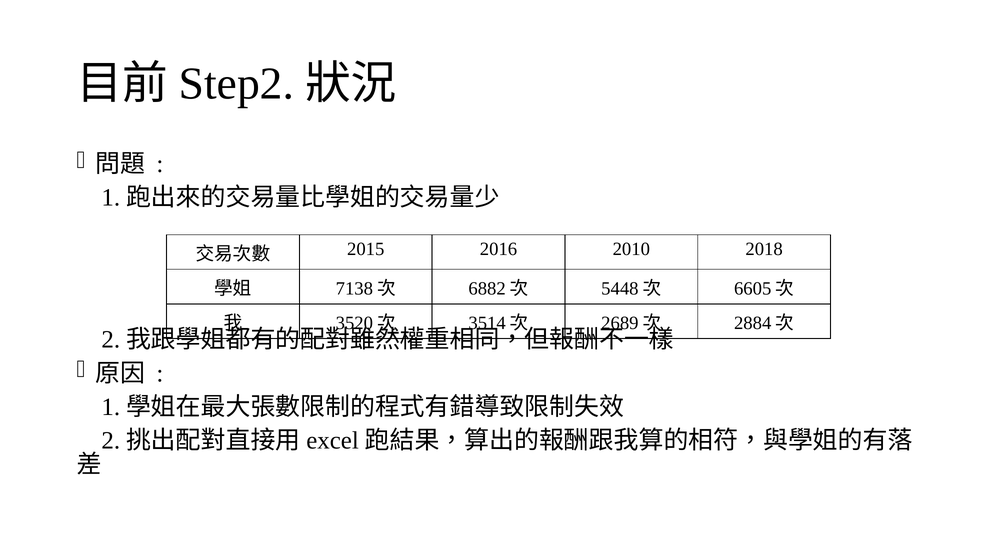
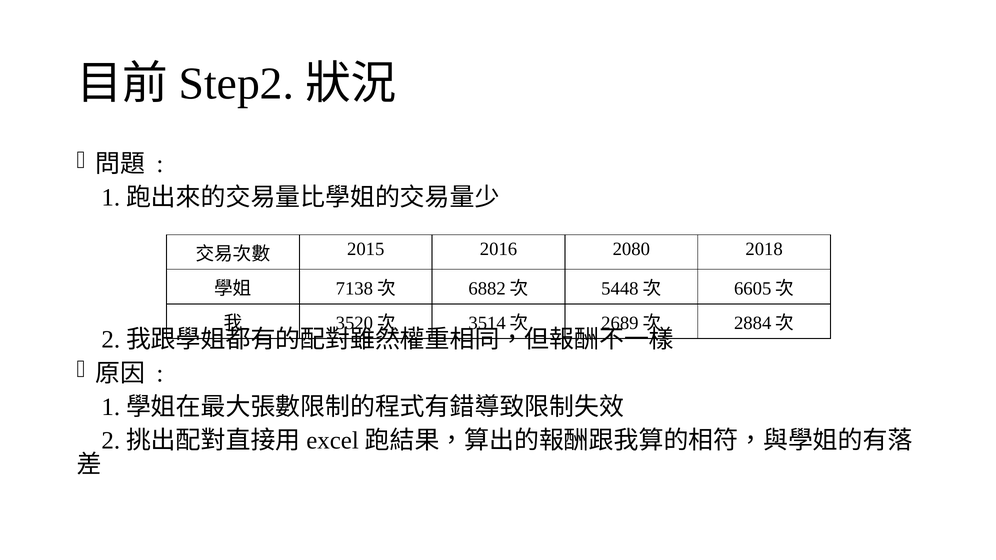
2010: 2010 -> 2080
